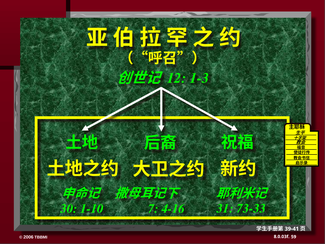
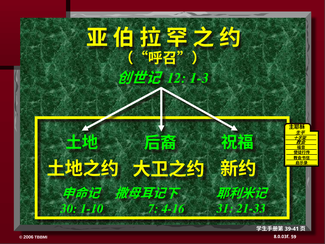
73-33: 73-33 -> 21-33
